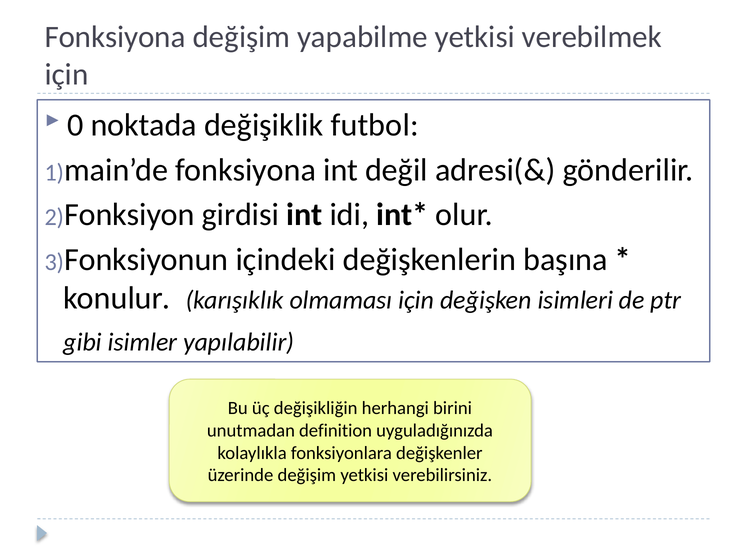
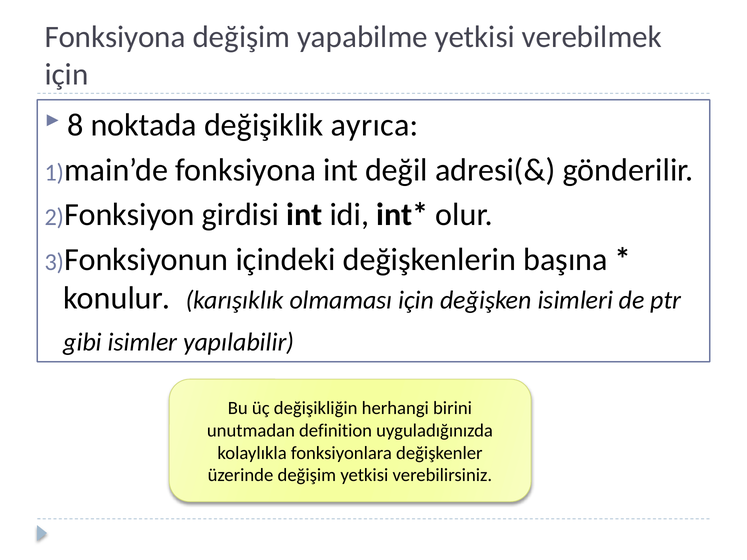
0: 0 -> 8
futbol: futbol -> ayrıca
